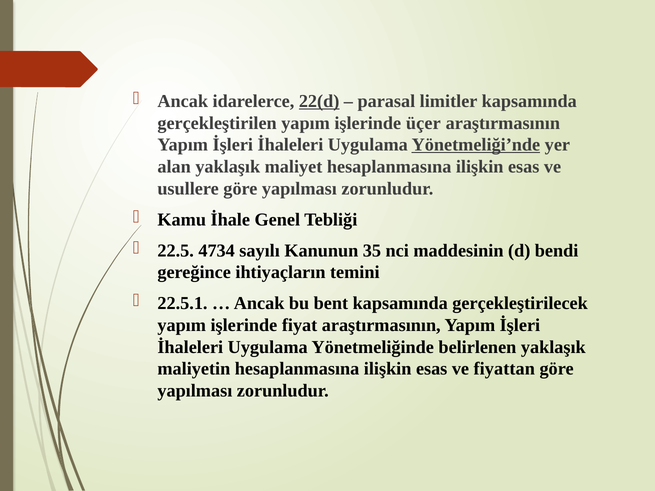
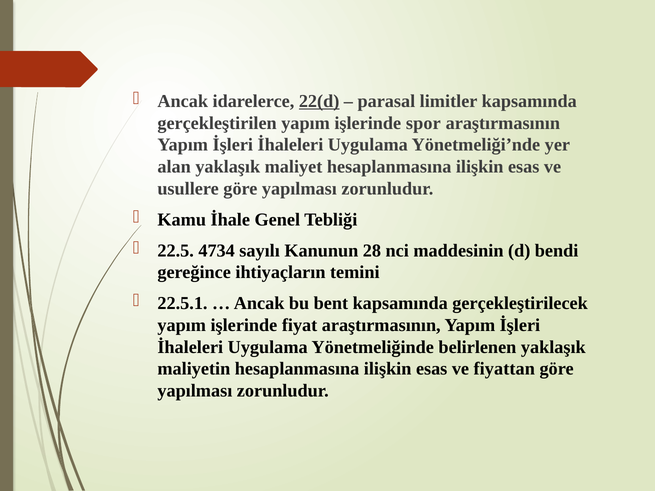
üçer: üçer -> spor
Yönetmeliği’nde underline: present -> none
35: 35 -> 28
